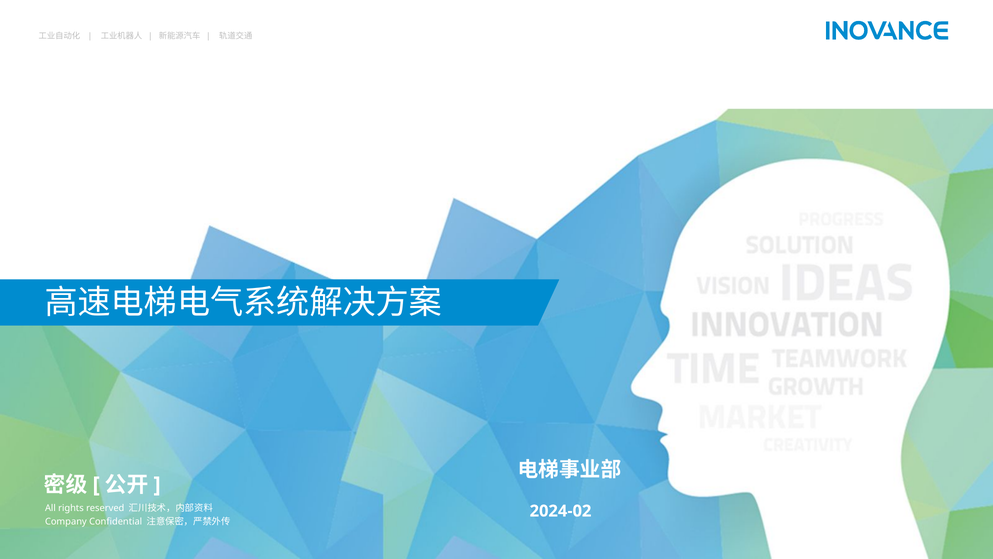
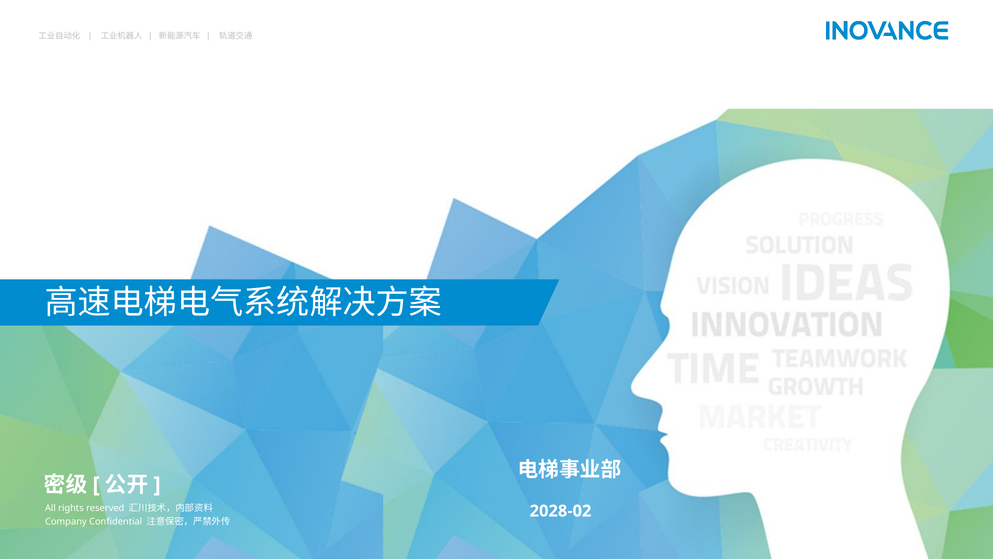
2024-02: 2024-02 -> 2028-02
